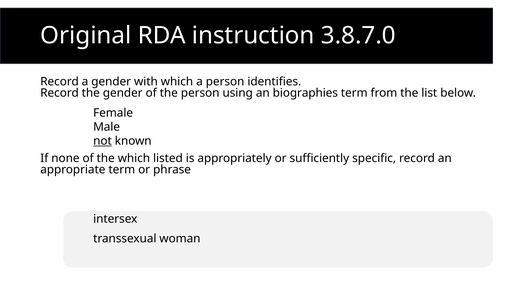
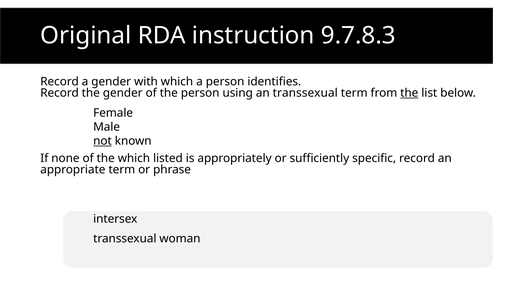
3.8.7.0: 3.8.7.0 -> 9.7.8.3
an biographies: biographies -> transsexual
the at (409, 93) underline: none -> present
